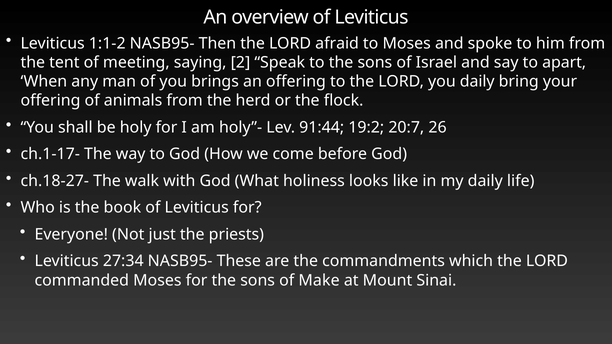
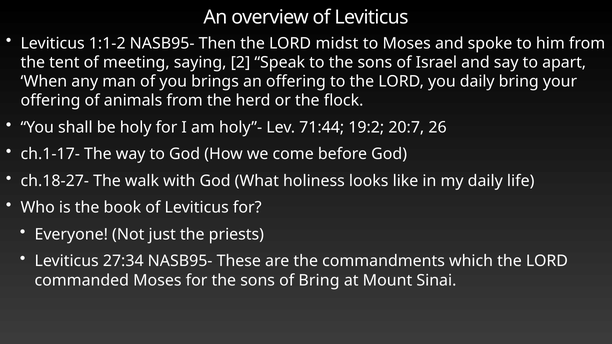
afraid: afraid -> midst
91:44: 91:44 -> 71:44
of Make: Make -> Bring
